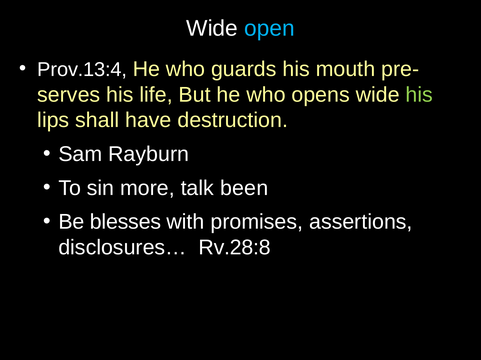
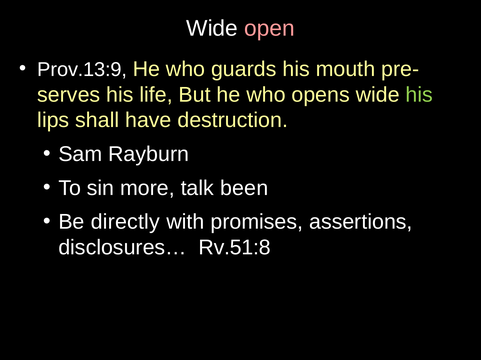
open colour: light blue -> pink
Prov.13:4: Prov.13:4 -> Prov.13:9
blesses: blesses -> directly
Rv.28:8: Rv.28:8 -> Rv.51:8
